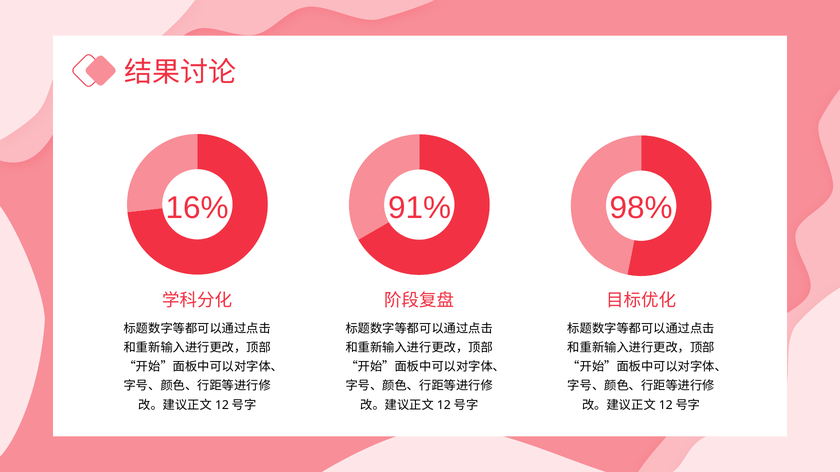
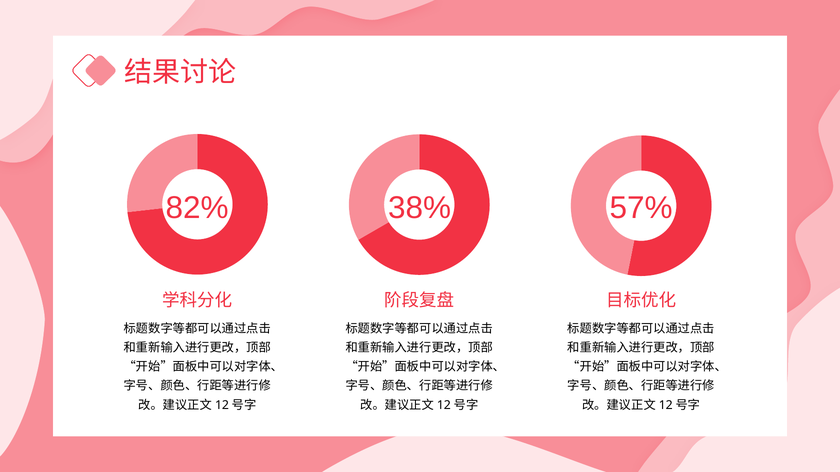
16%: 16% -> 82%
91%: 91% -> 38%
98%: 98% -> 57%
